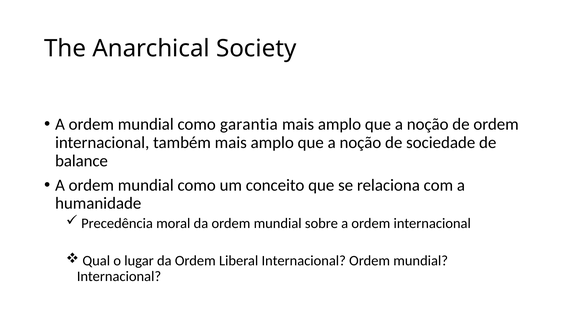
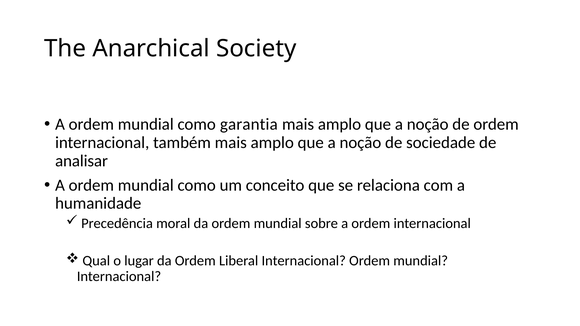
balance: balance -> analisar
